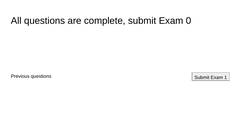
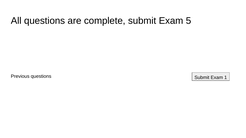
0: 0 -> 5
